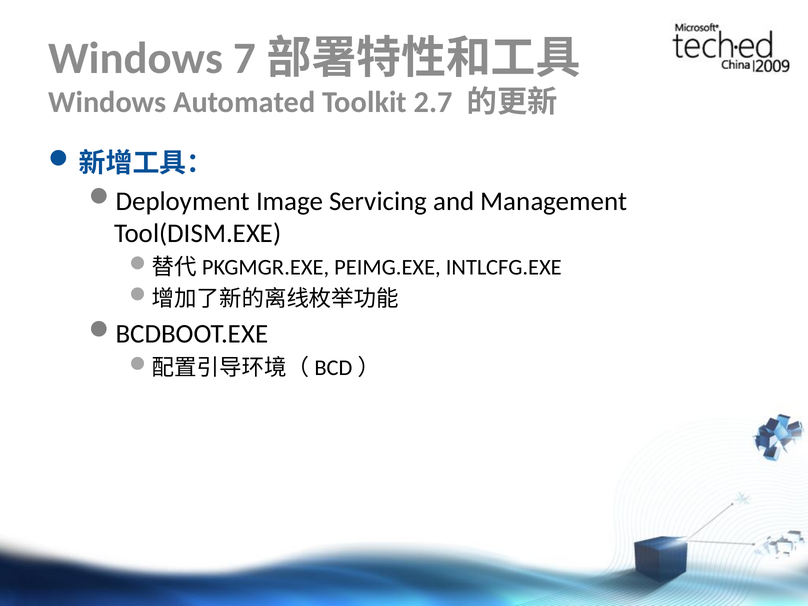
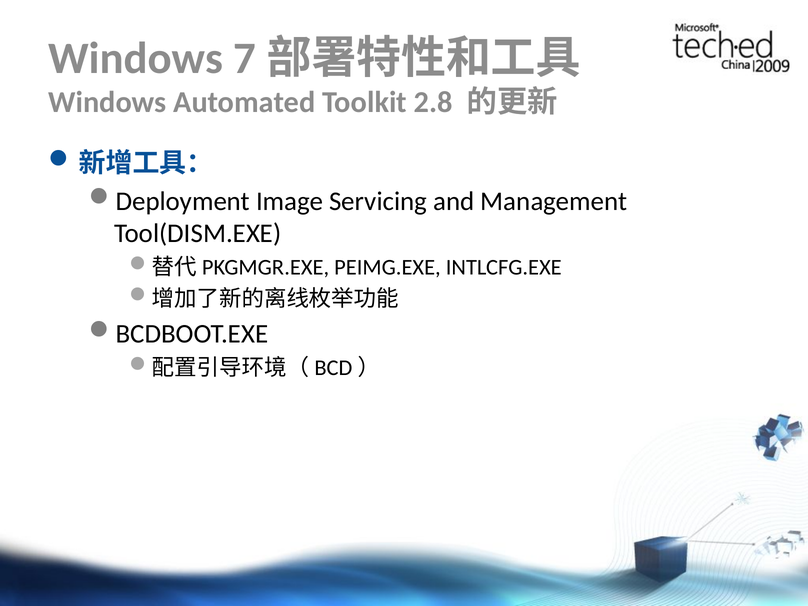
2.7: 2.7 -> 2.8
